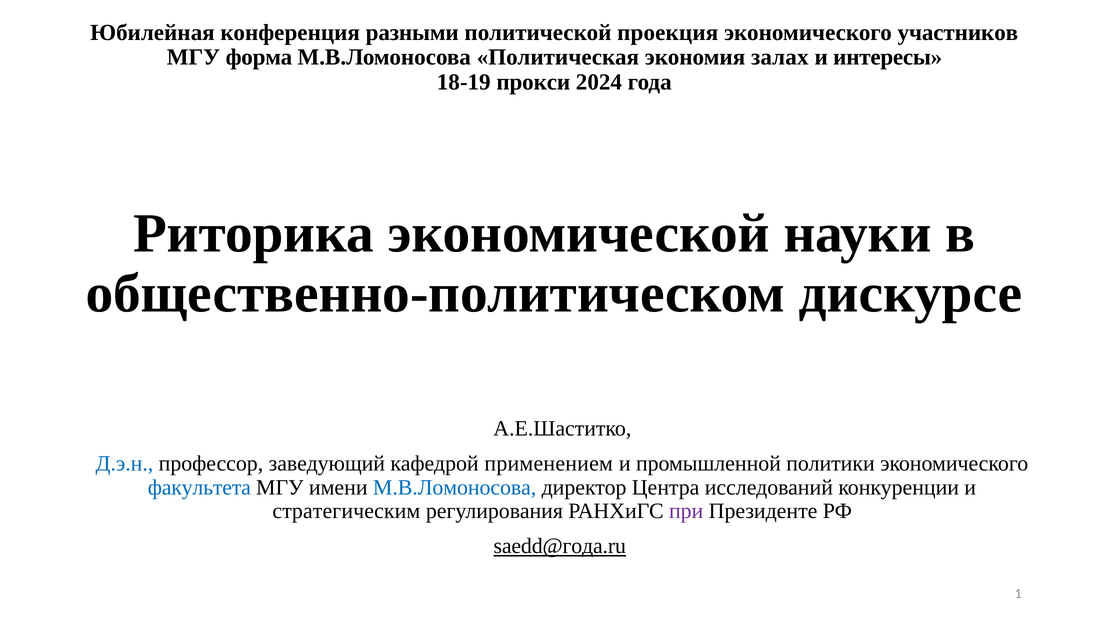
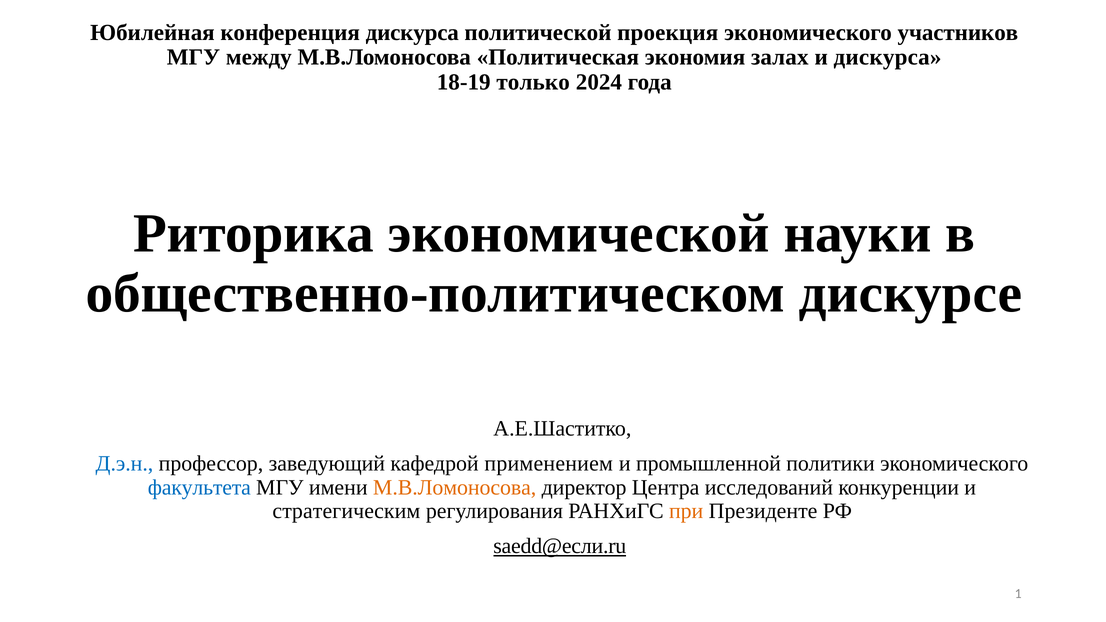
конференция разными: разными -> дискурса
форма: форма -> между
и интересы: интересы -> дискурса
прокси: прокси -> только
М.В.Ломоносова at (455, 487) colour: blue -> orange
при colour: purple -> orange
saedd@года.ru: saedd@года.ru -> saedd@если.ru
